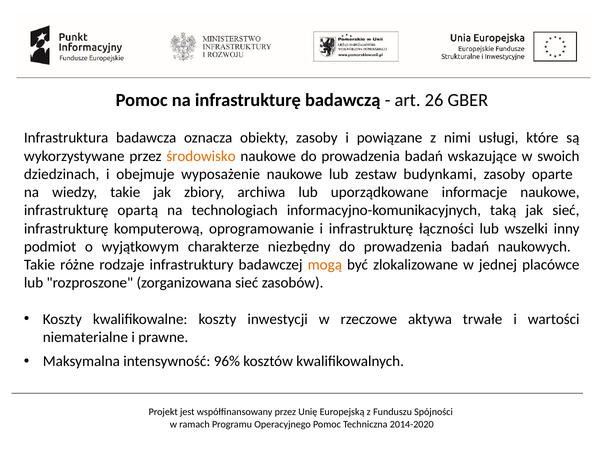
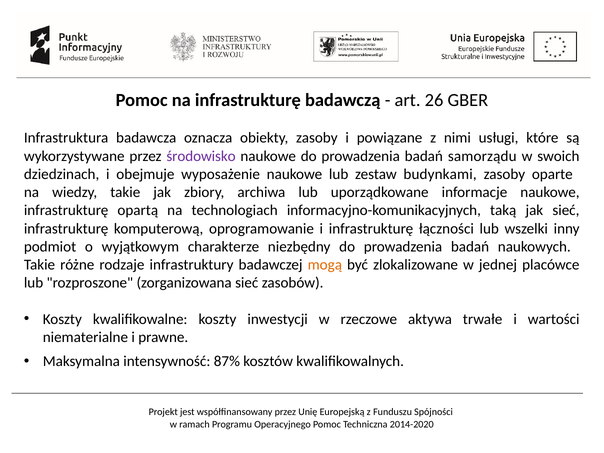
środowisko colour: orange -> purple
wskazujące: wskazujące -> samorządu
96%: 96% -> 87%
